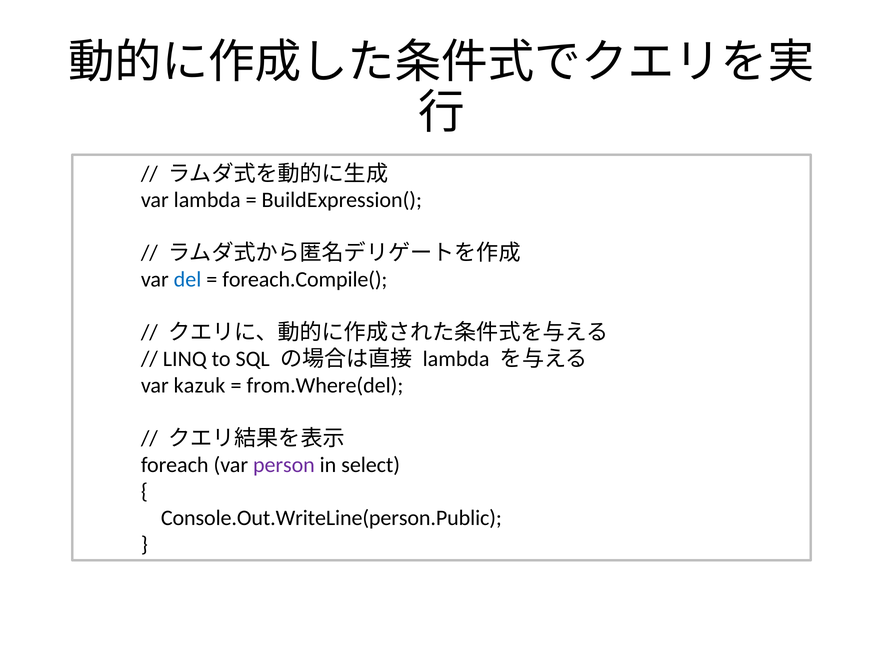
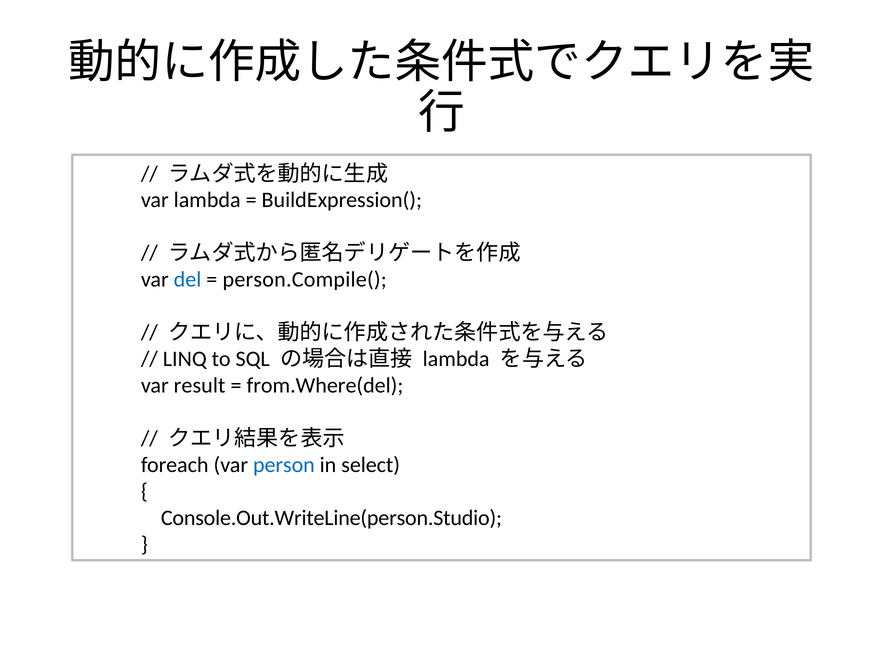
foreach.Compile(: foreach.Compile( -> person.Compile(
kazuk: kazuk -> result
person colour: purple -> blue
Console.Out.WriteLine(person.Public: Console.Out.WriteLine(person.Public -> Console.Out.WriteLine(person.Studio
